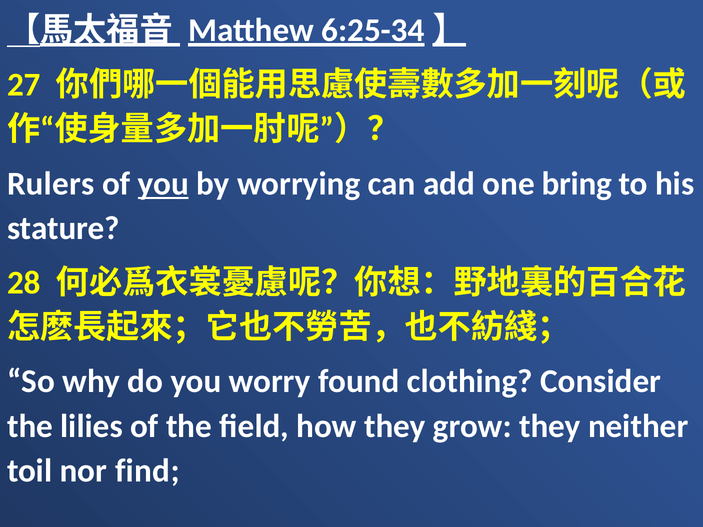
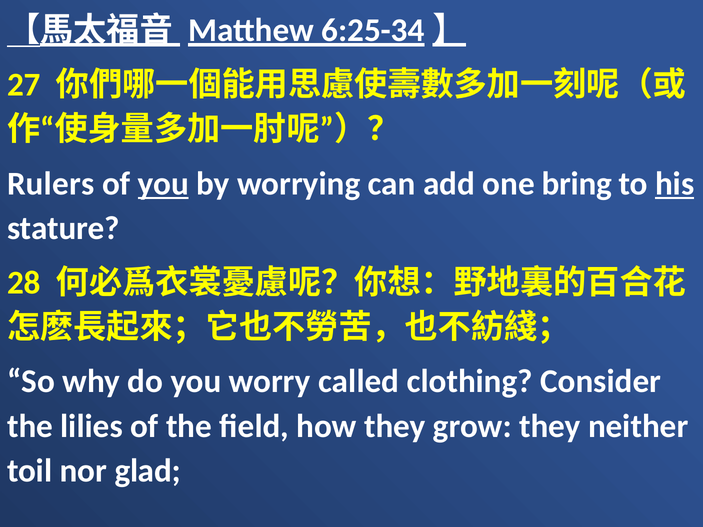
his underline: none -> present
found: found -> called
find: find -> glad
